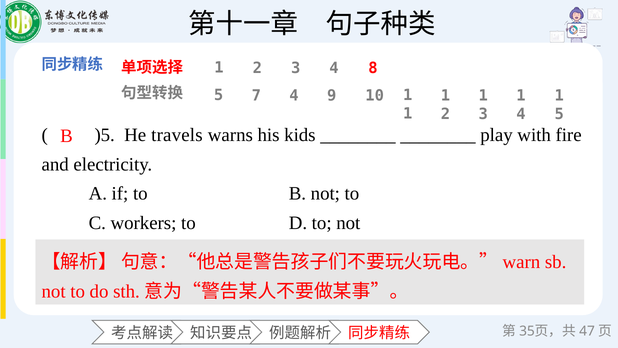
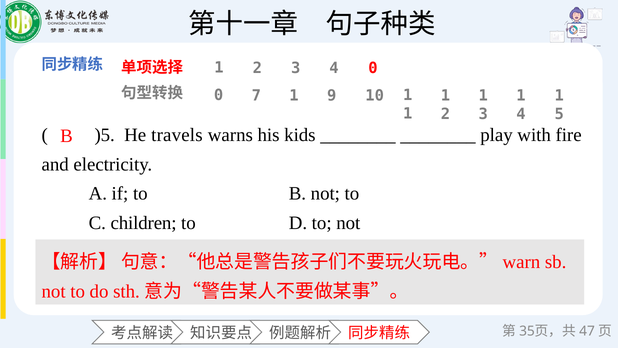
4 8: 8 -> 0
5 at (219, 95): 5 -> 0
7 4: 4 -> 1
workers: workers -> children
